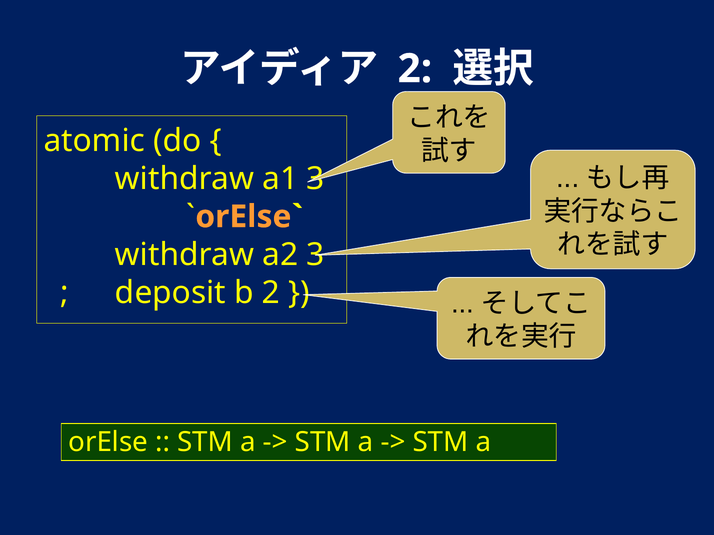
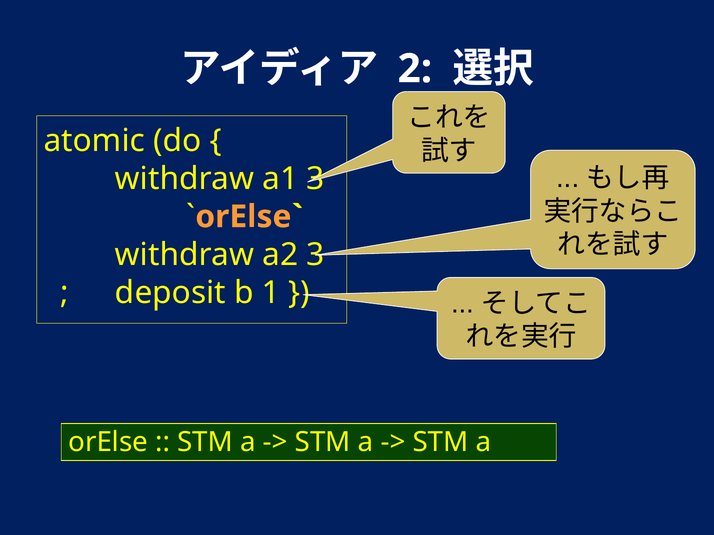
b 2: 2 -> 1
